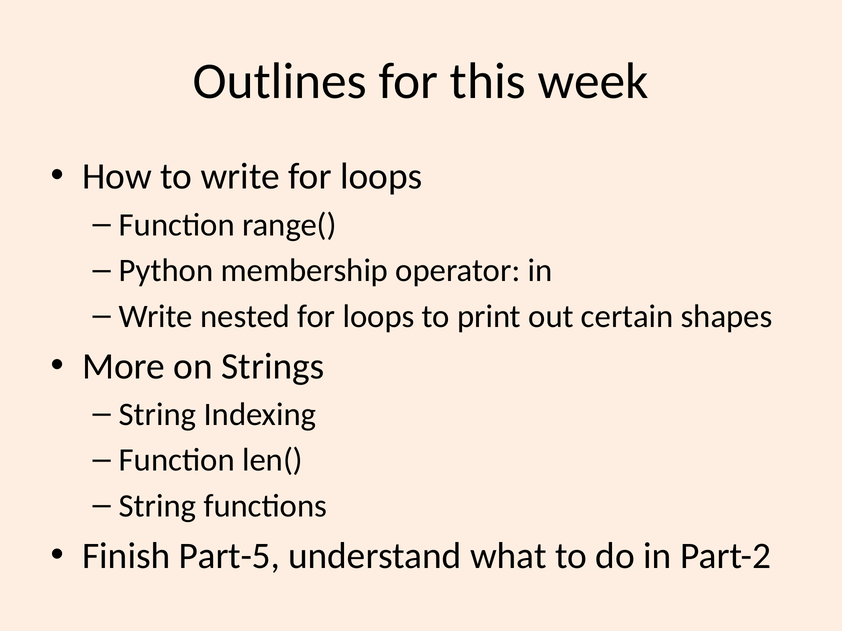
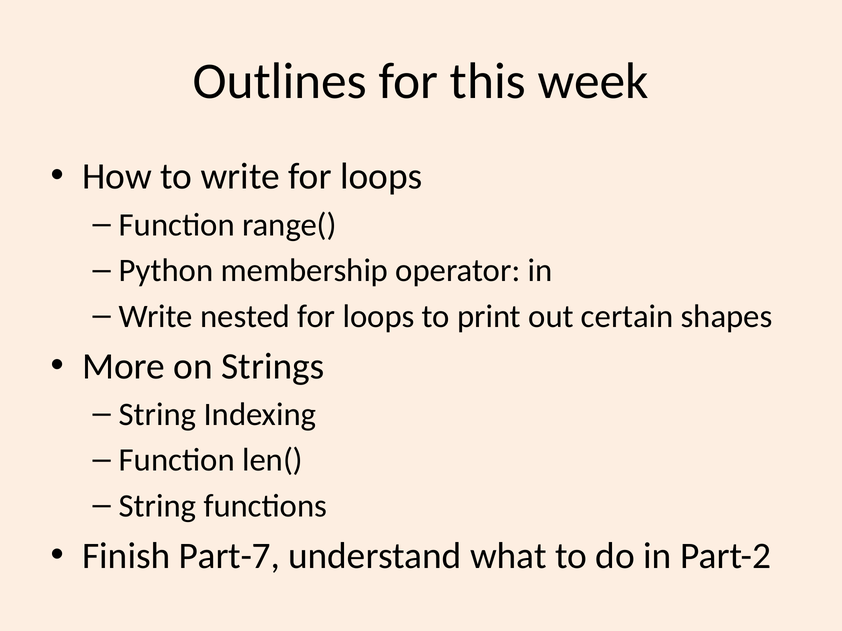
Part-5: Part-5 -> Part-7
